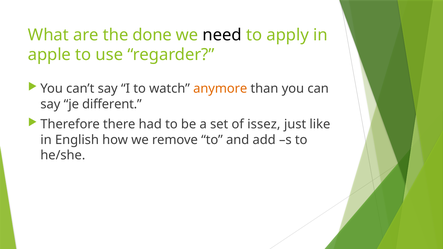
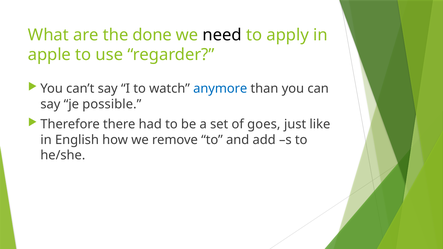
anymore colour: orange -> blue
different: different -> possible
issez: issez -> goes
